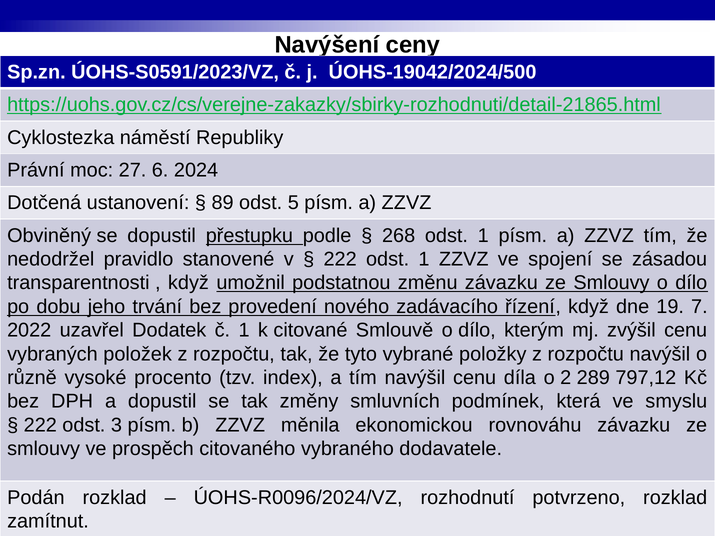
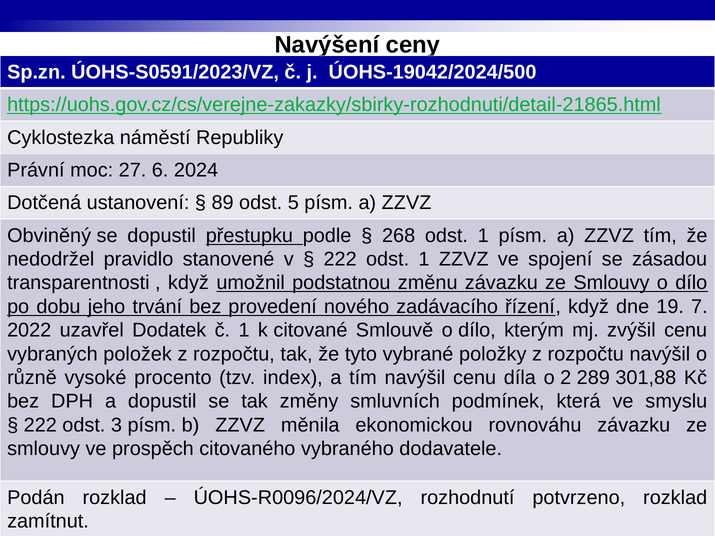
797,12: 797,12 -> 301,88
